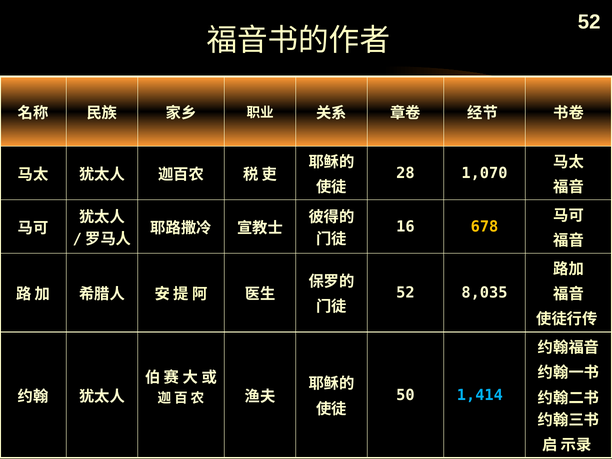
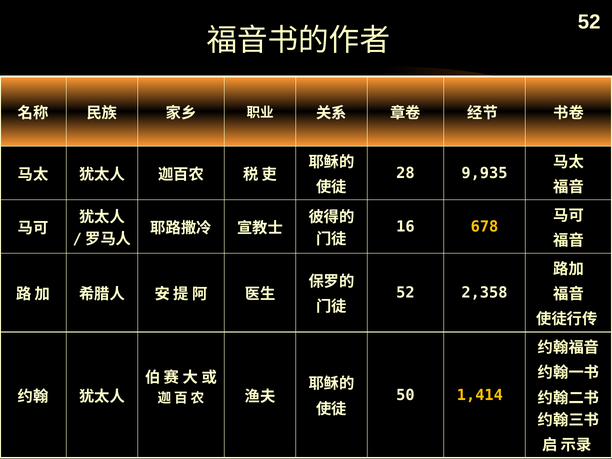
1,070: 1,070 -> 9,935
8,035: 8,035 -> 2,358
1,414 colour: light blue -> yellow
